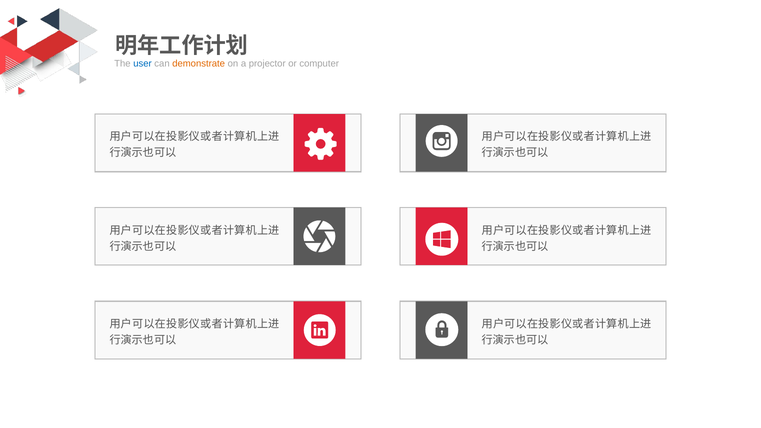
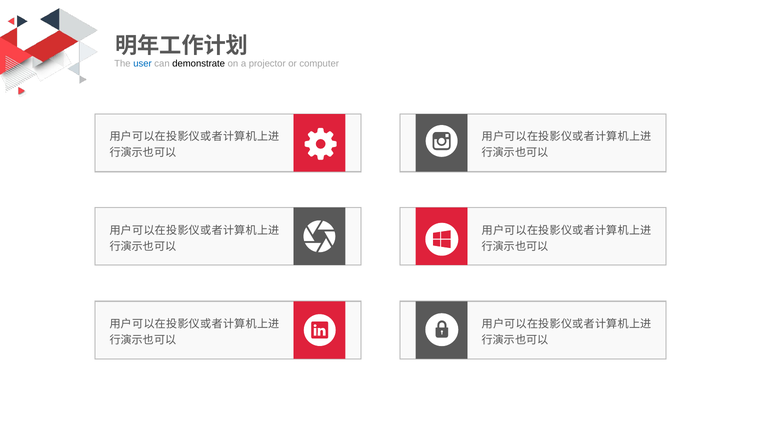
demonstrate colour: orange -> black
